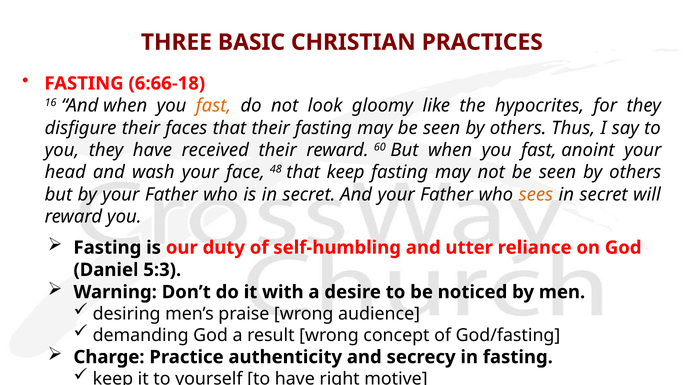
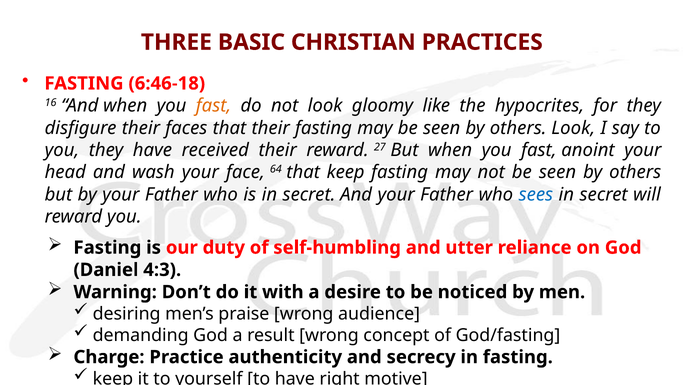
6:66-18: 6:66-18 -> 6:46-18
others Thus: Thus -> Look
60: 60 -> 27
48: 48 -> 64
sees colour: orange -> blue
5:3: 5:3 -> 4:3
